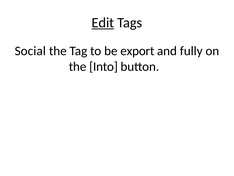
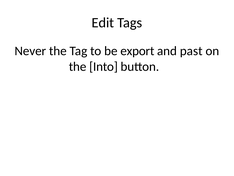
Edit underline: present -> none
Social: Social -> Never
fully: fully -> past
